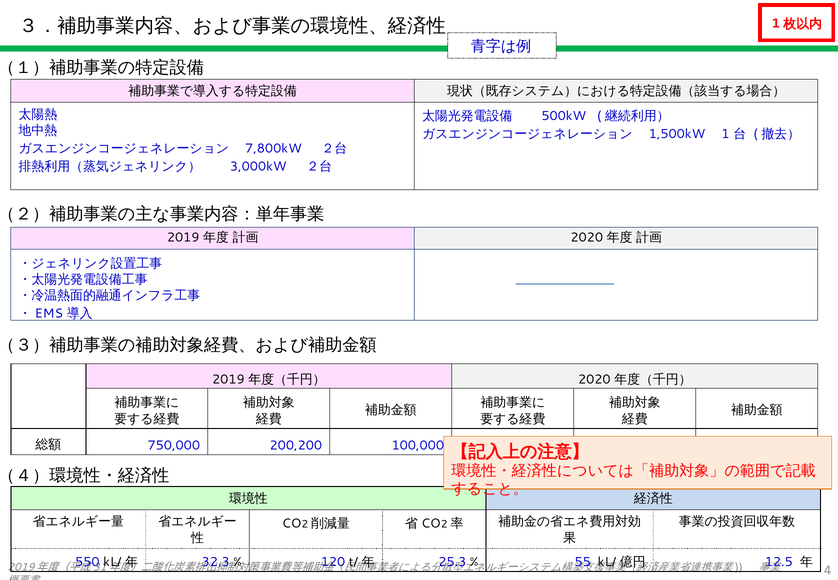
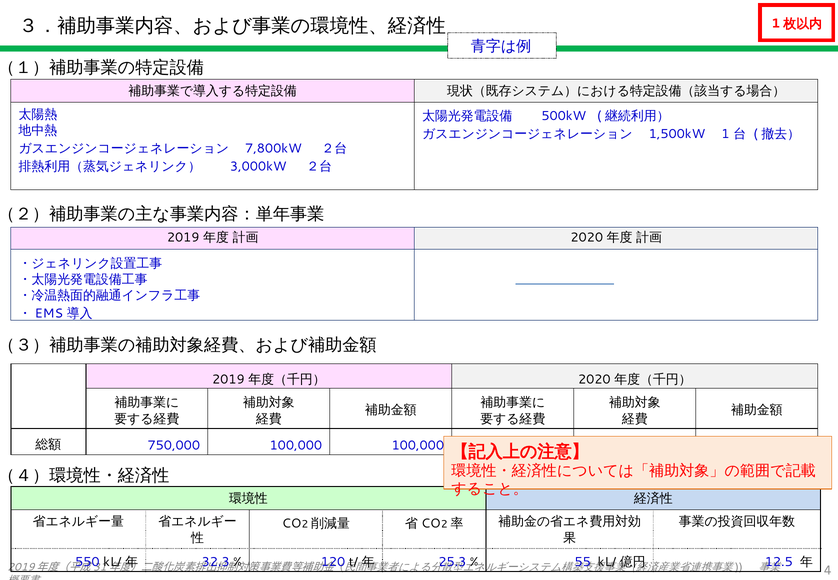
750,000 200,200: 200,200 -> 100,000
